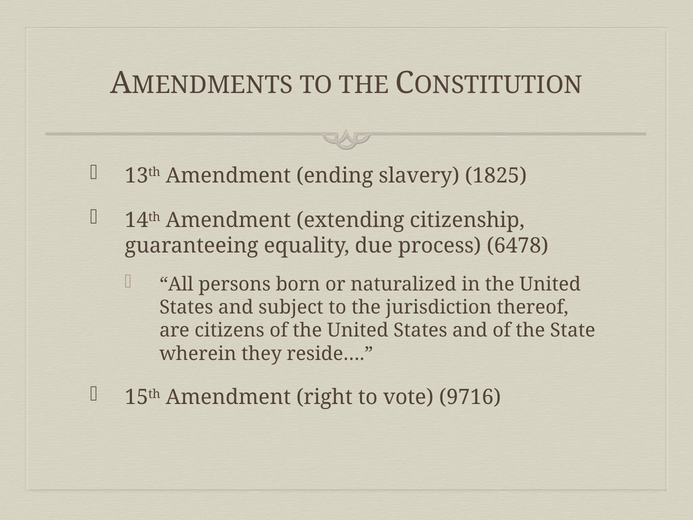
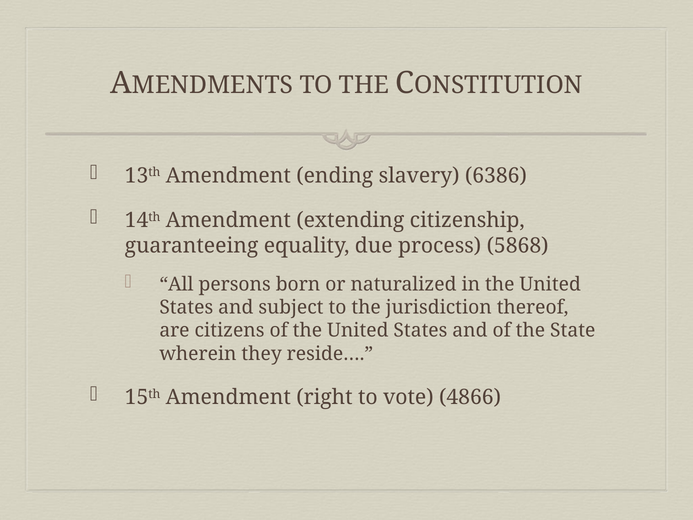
1825: 1825 -> 6386
6478: 6478 -> 5868
9716: 9716 -> 4866
